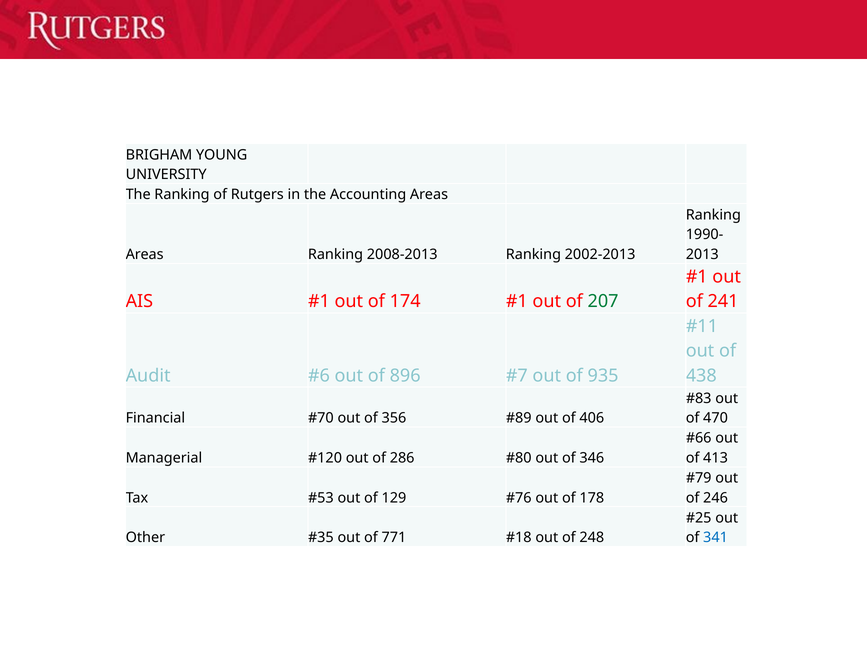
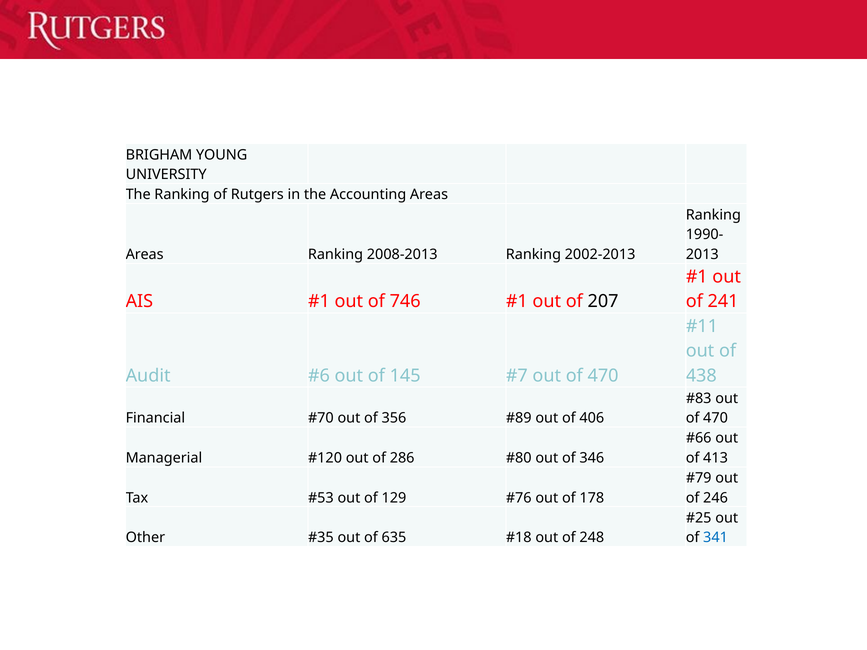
174: 174 -> 746
207 colour: green -> black
896: 896 -> 145
935 at (603, 376): 935 -> 470
771: 771 -> 635
